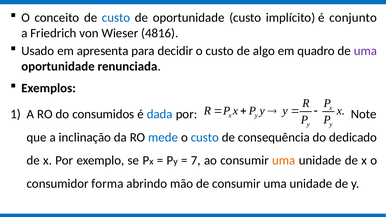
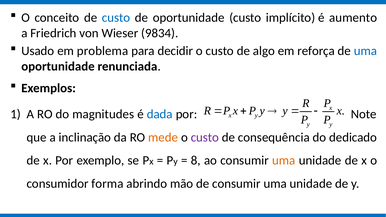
conjunto: conjunto -> aumento
4816: 4816 -> 9834
apresenta: apresenta -> problema
quadro: quadro -> reforça
uma at (365, 51) colour: purple -> blue
consumidos: consumidos -> magnitudes
mede colour: blue -> orange
custo at (205, 137) colour: blue -> purple
7: 7 -> 8
